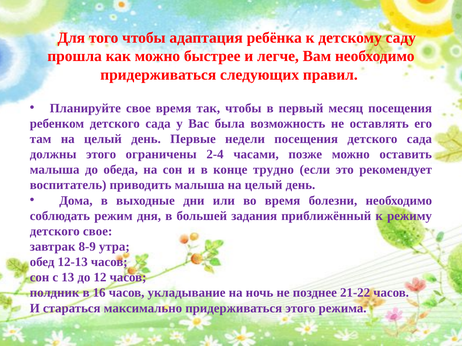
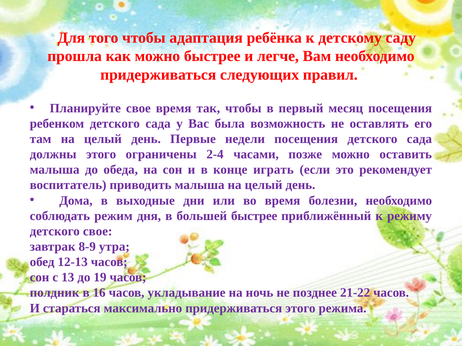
трудно: трудно -> играть
большей задания: задания -> быстрее
12: 12 -> 19
